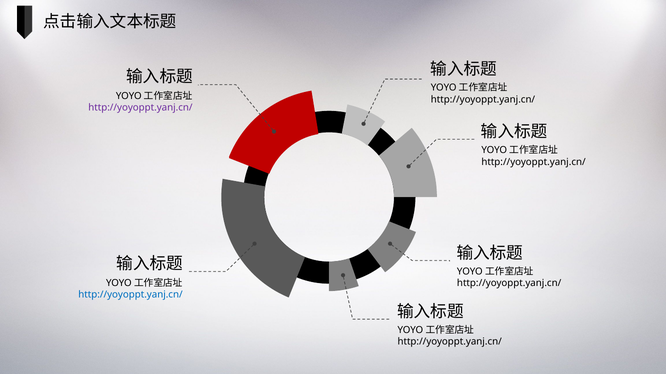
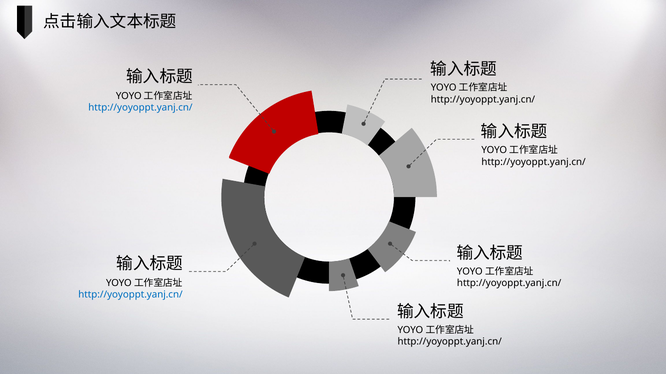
http://yoyoppt.yanj.cn/ at (140, 108) colour: purple -> blue
